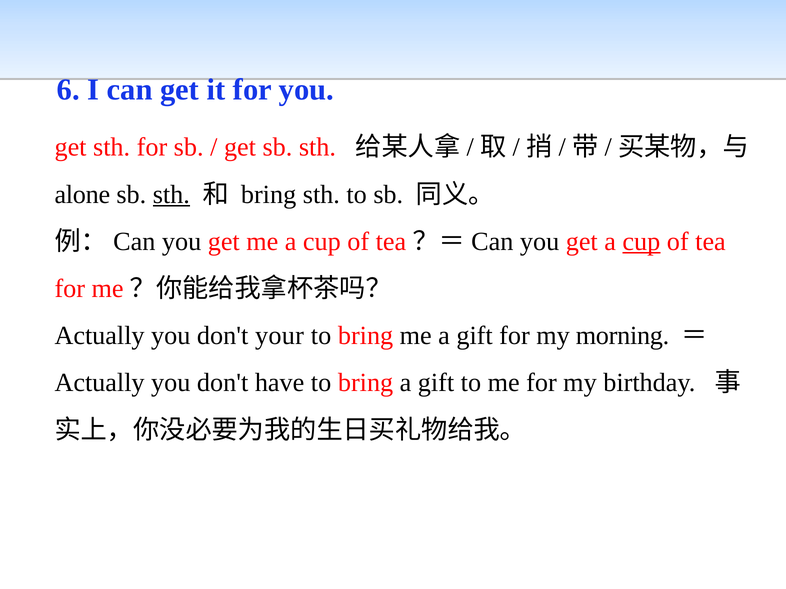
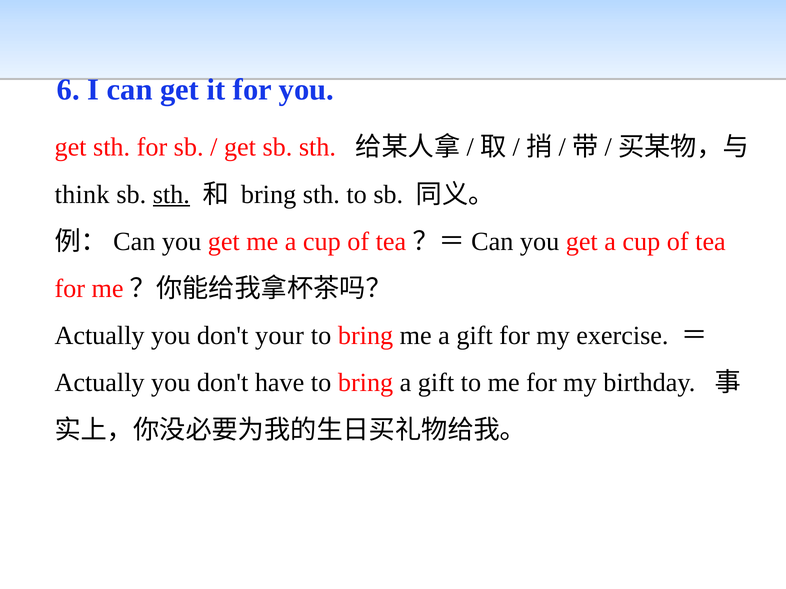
alone: alone -> think
cup at (641, 242) underline: present -> none
morning: morning -> exercise
